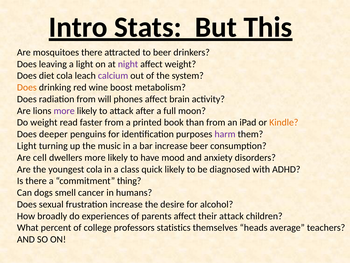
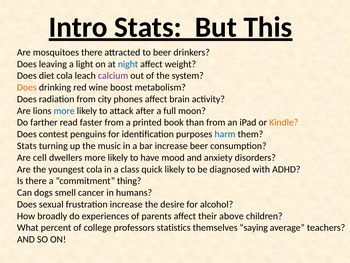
night colour: purple -> blue
will: will -> city
more at (64, 111) colour: purple -> blue
Do weight: weight -> farther
deeper: deeper -> contest
harm colour: purple -> blue
Light at (27, 146): Light -> Stats
their attack: attack -> above
heads: heads -> saying
